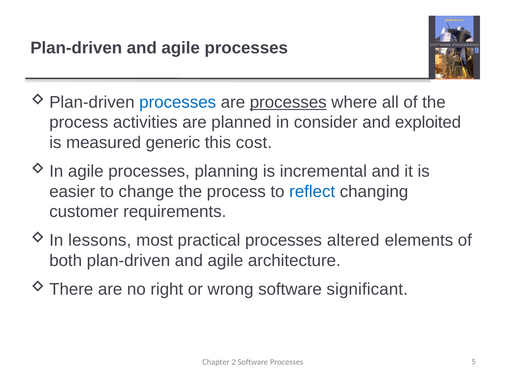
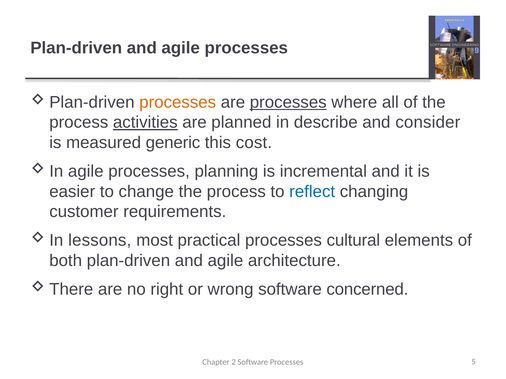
processes at (178, 102) colour: blue -> orange
activities underline: none -> present
consider: consider -> describe
exploited: exploited -> consider
altered: altered -> cultural
significant: significant -> concerned
